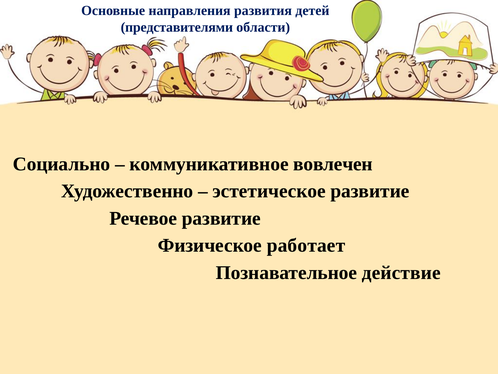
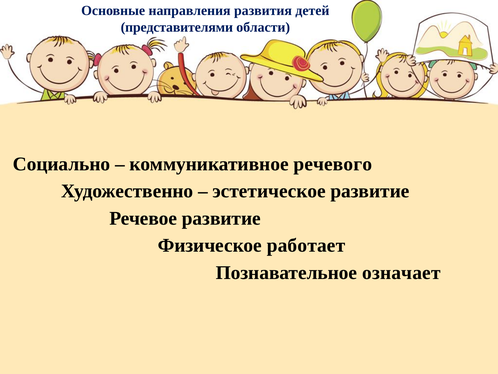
вовлечен: вовлечен -> речевого
действие: действие -> означает
